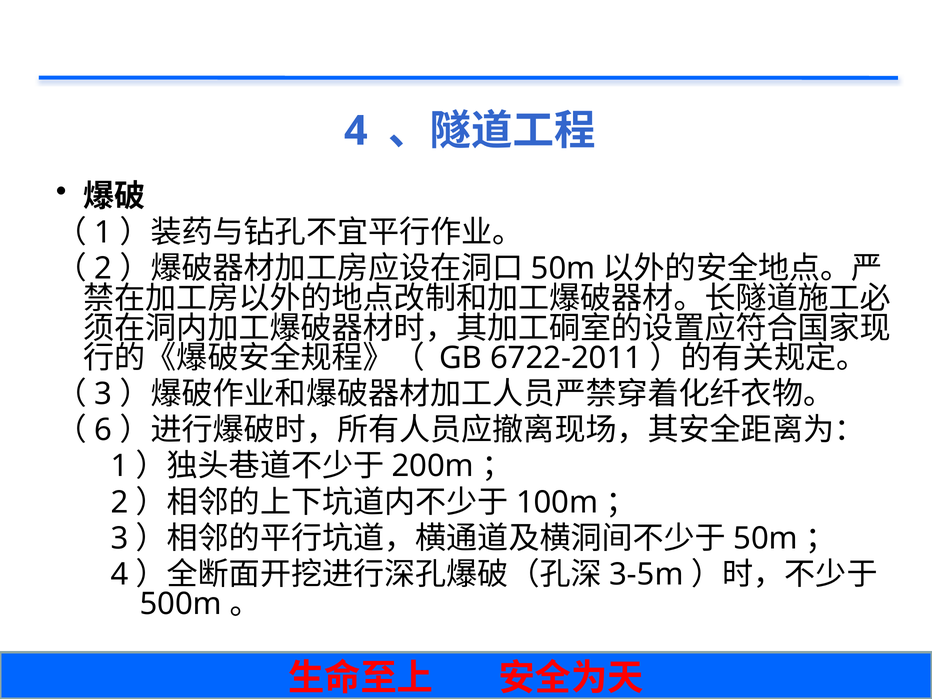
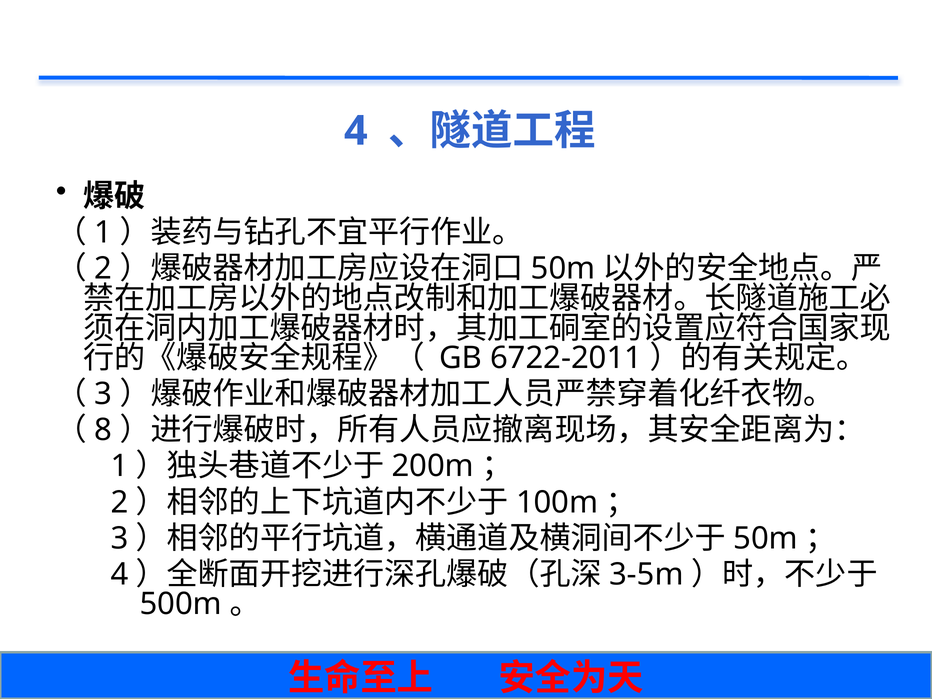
6: 6 -> 8
